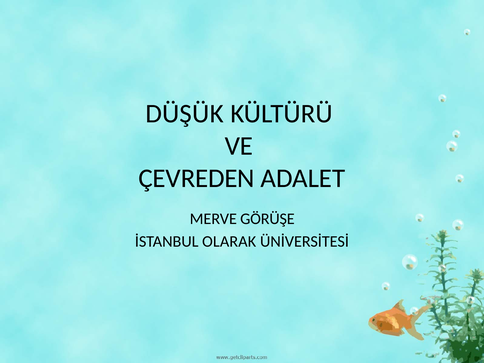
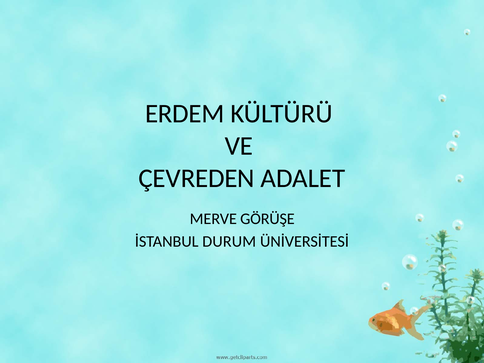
DÜŞÜK: DÜŞÜK -> ERDEM
OLARAK: OLARAK -> DURUM
